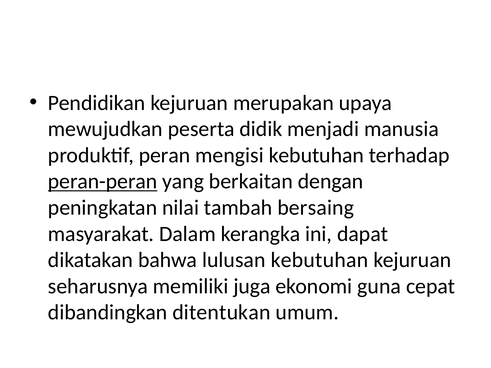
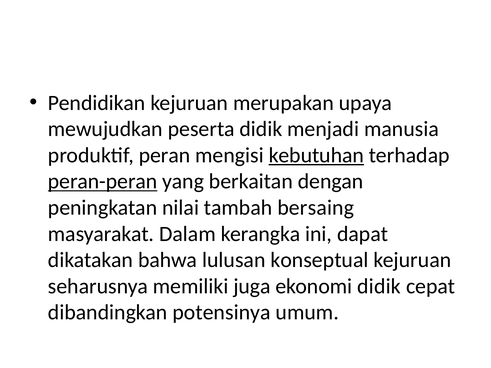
kebutuhan at (316, 155) underline: none -> present
lulusan kebutuhan: kebutuhan -> konseptual
ekonomi guna: guna -> didik
ditentukan: ditentukan -> potensinya
